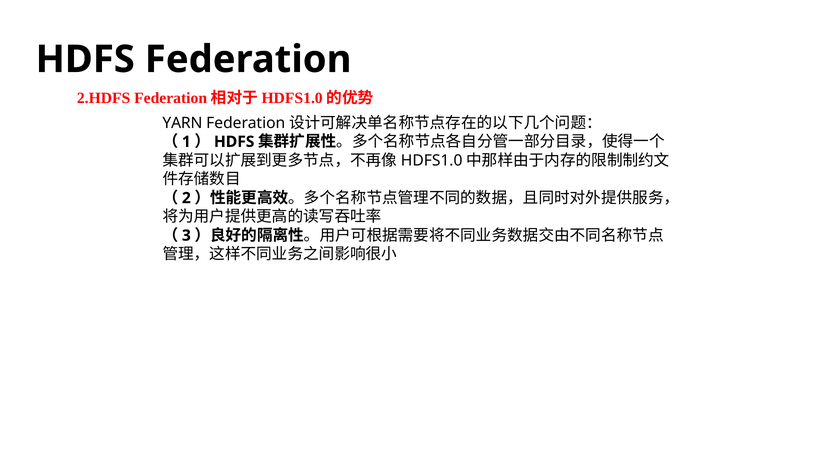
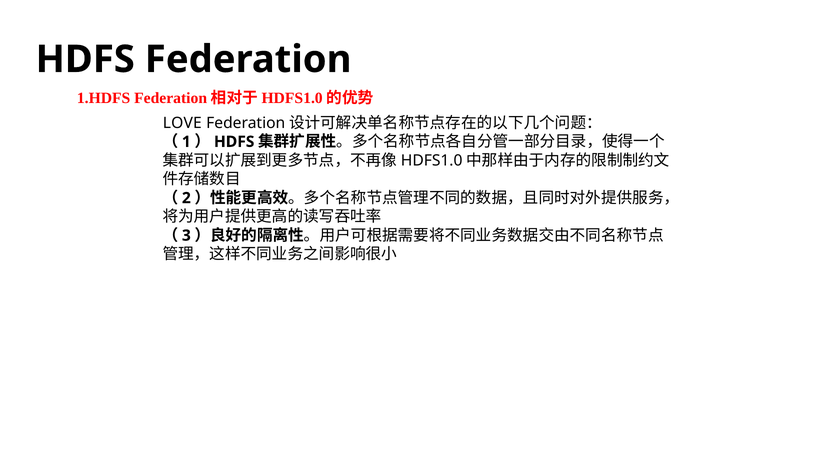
2.HDFS: 2.HDFS -> 1.HDFS
YARN: YARN -> LOVE
